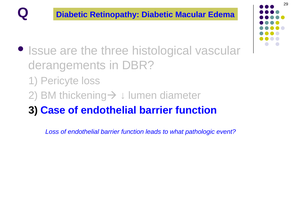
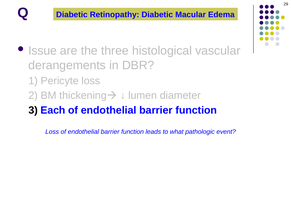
Case: Case -> Each
